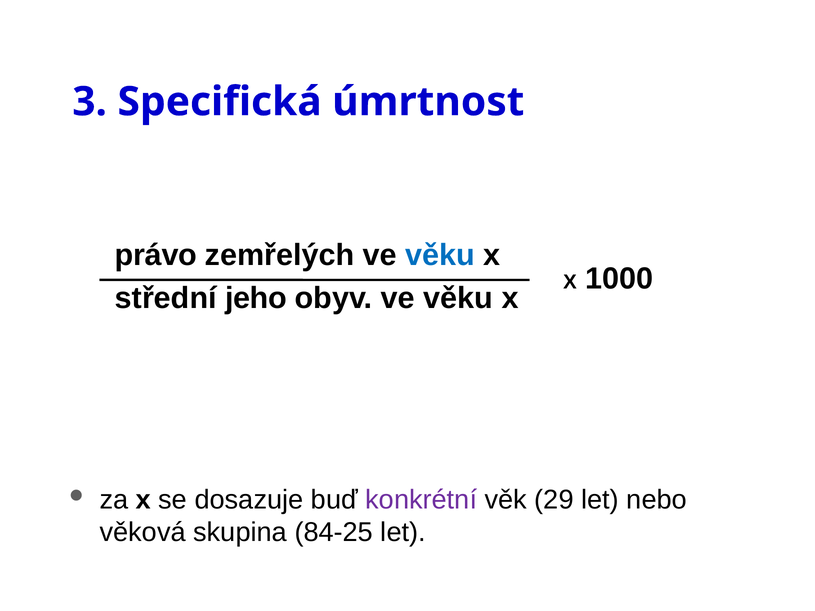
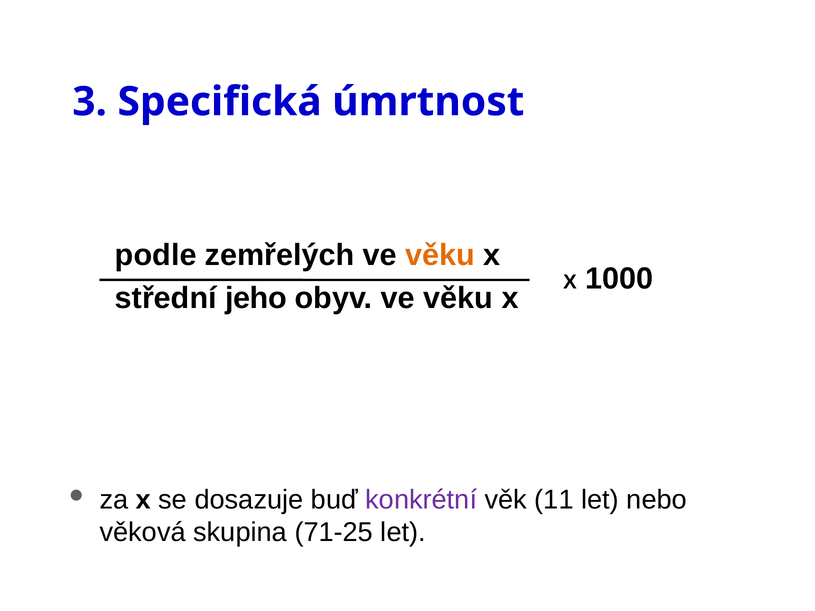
právo: právo -> podle
věku at (440, 255) colour: blue -> orange
29: 29 -> 11
84-25: 84-25 -> 71-25
